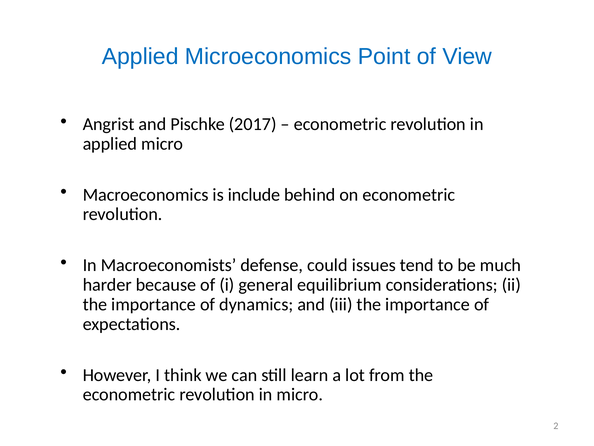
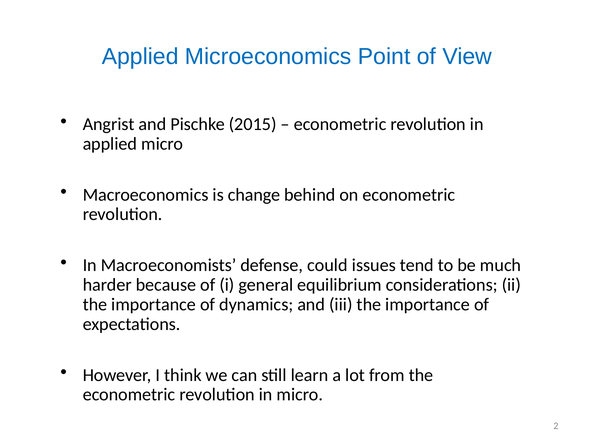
2017: 2017 -> 2015
include: include -> change
